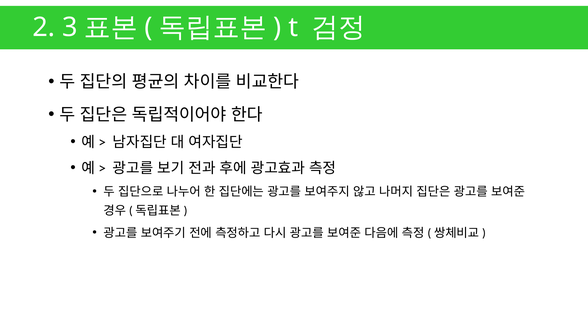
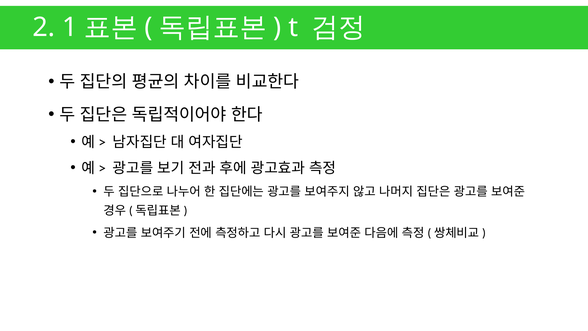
3: 3 -> 1
